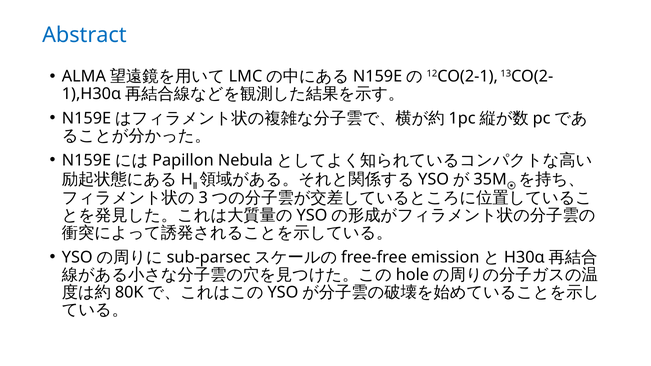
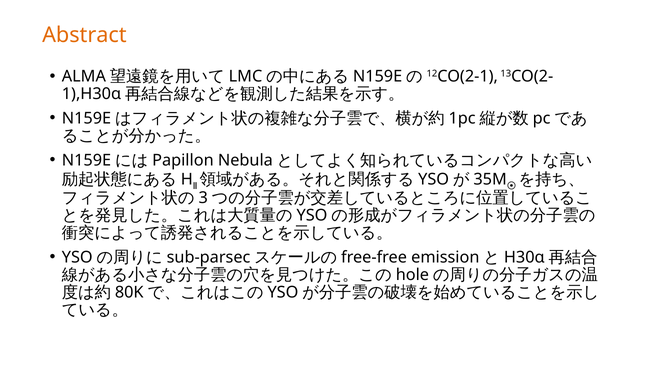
Abstract colour: blue -> orange
